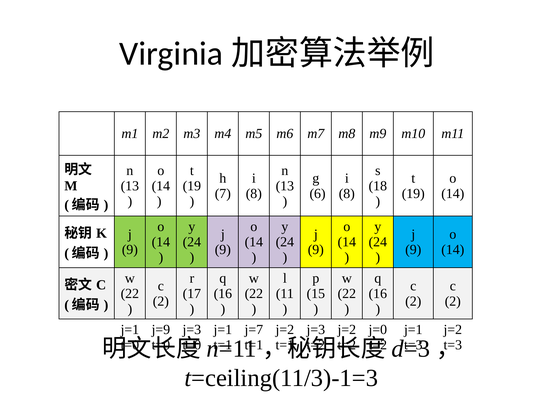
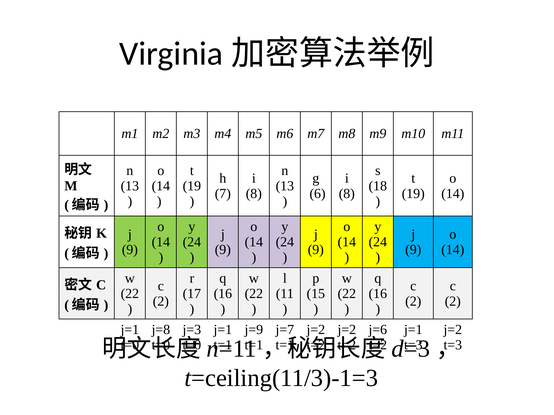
j=9: j=9 -> j=8
j=7: j=7 -> j=9
j=2 at (285, 330): j=2 -> j=7
j=3 at (316, 330): j=3 -> j=2
j=0: j=0 -> j=6
